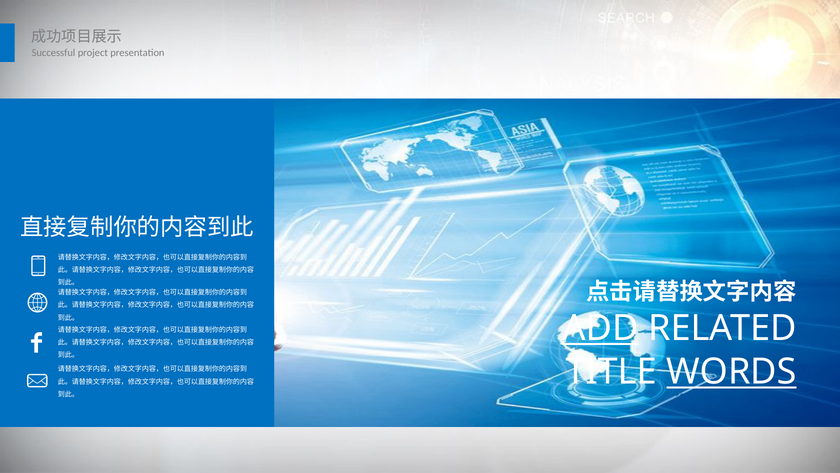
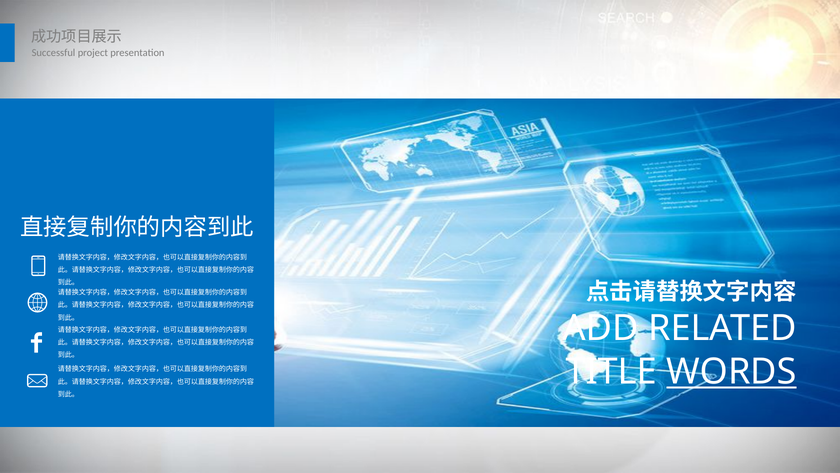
ADD underline: present -> none
